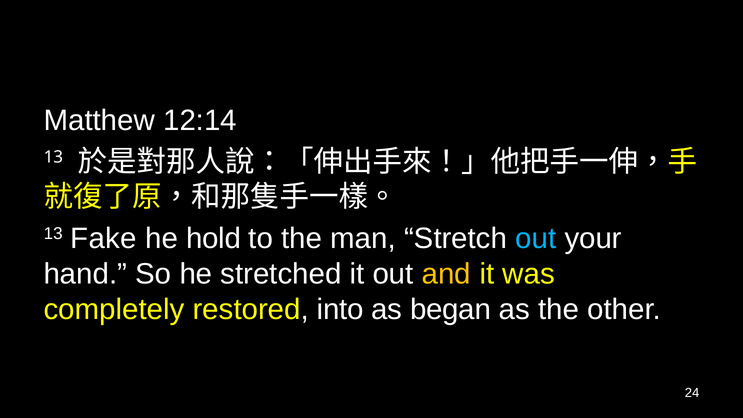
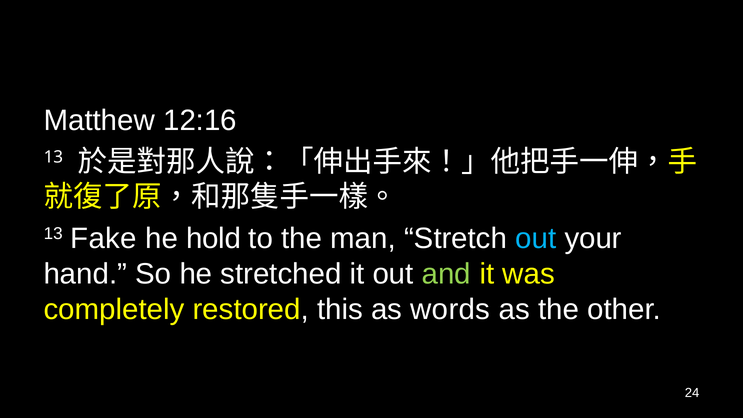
12:14: 12:14 -> 12:16
and colour: yellow -> light green
into: into -> this
began: began -> words
